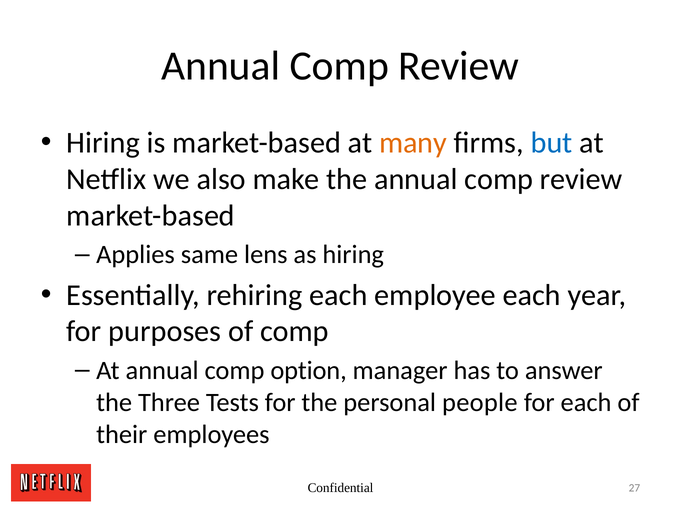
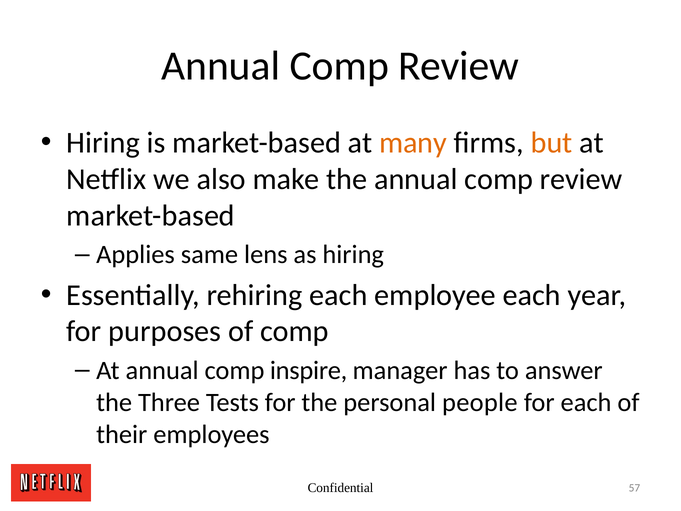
but colour: blue -> orange
option: option -> inspire
27: 27 -> 57
